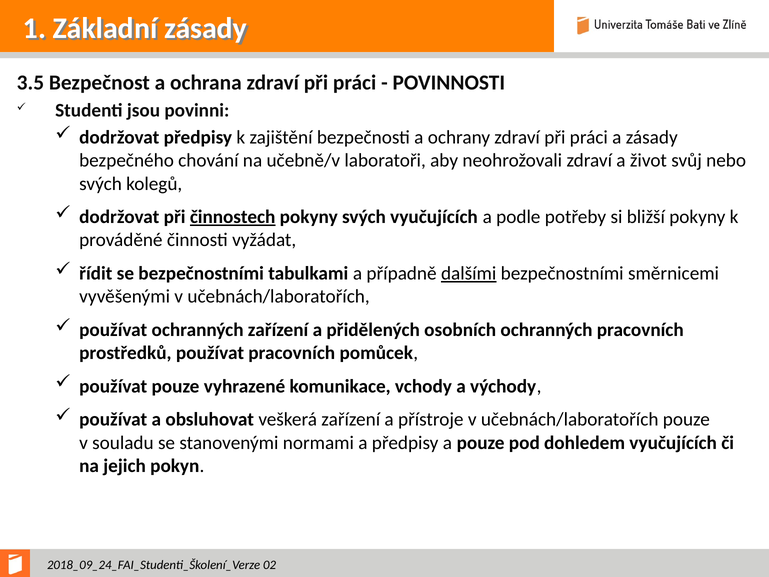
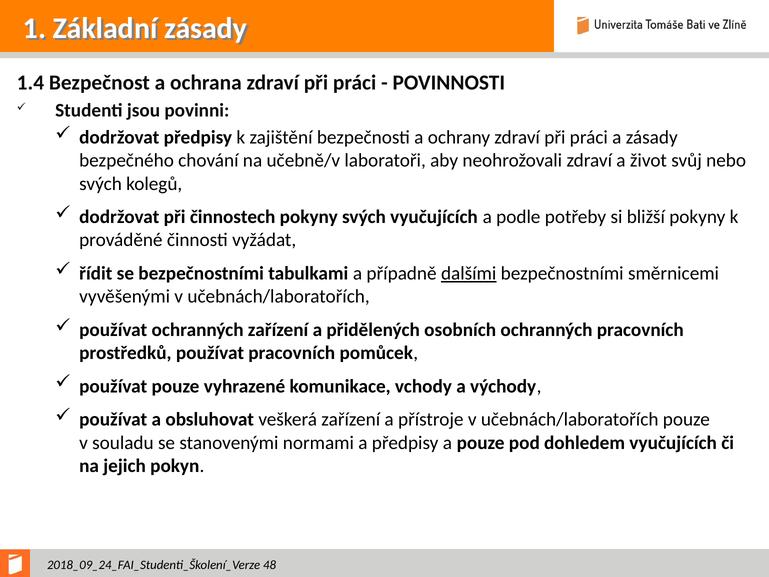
3.5: 3.5 -> 1.4
činnostech underline: present -> none
02: 02 -> 48
